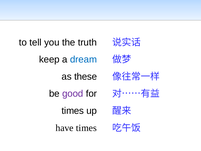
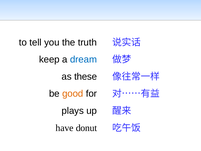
good colour: purple -> orange
times at (73, 111): times -> plays
have times: times -> donut
